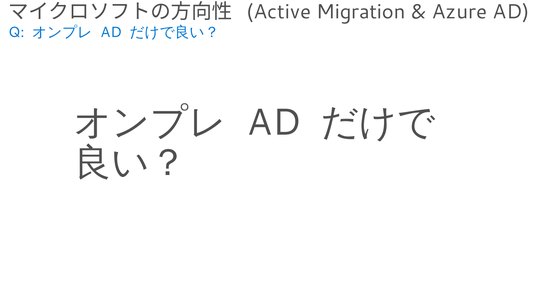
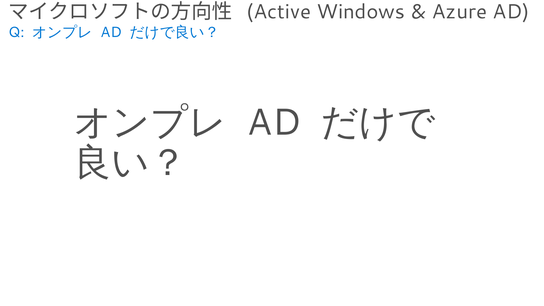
Migration: Migration -> Windows
